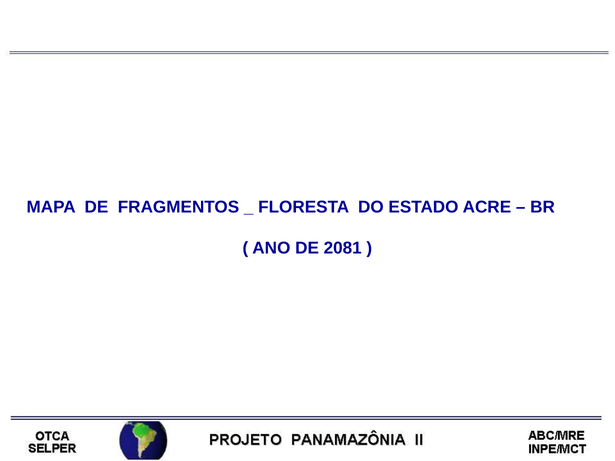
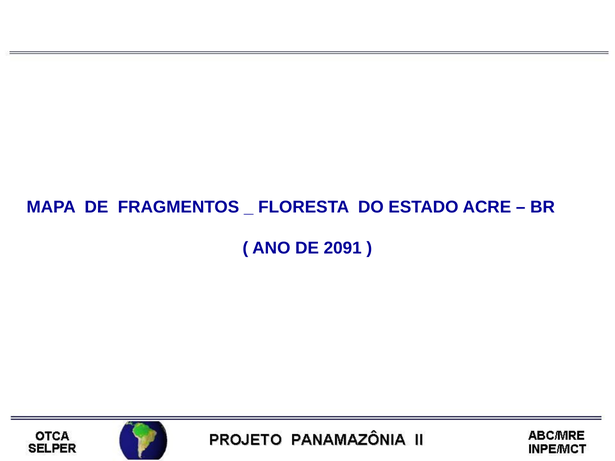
2081: 2081 -> 2091
